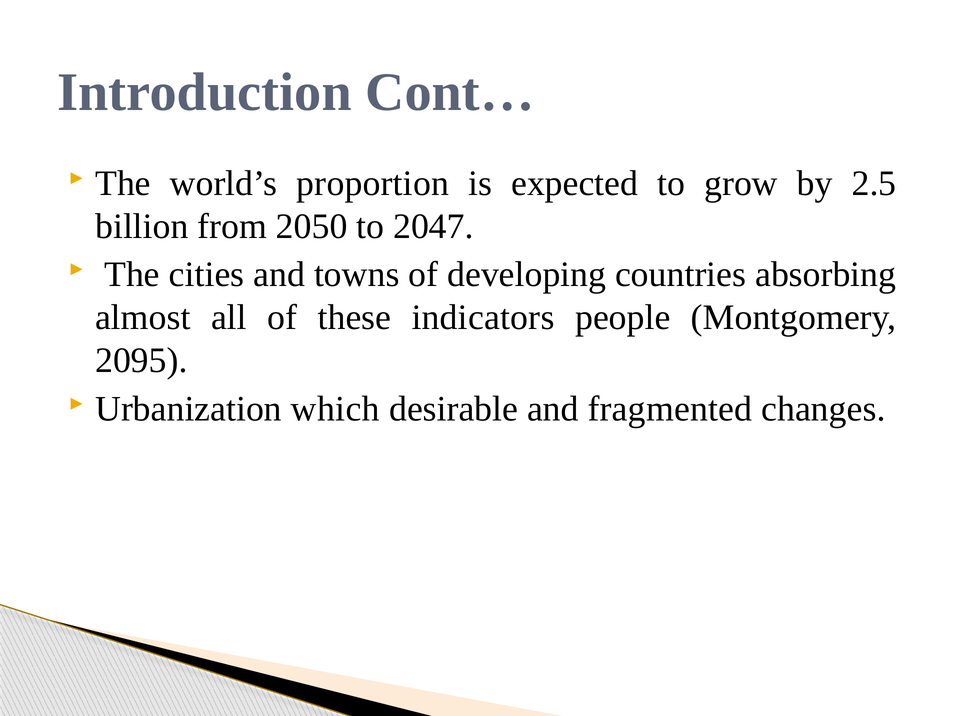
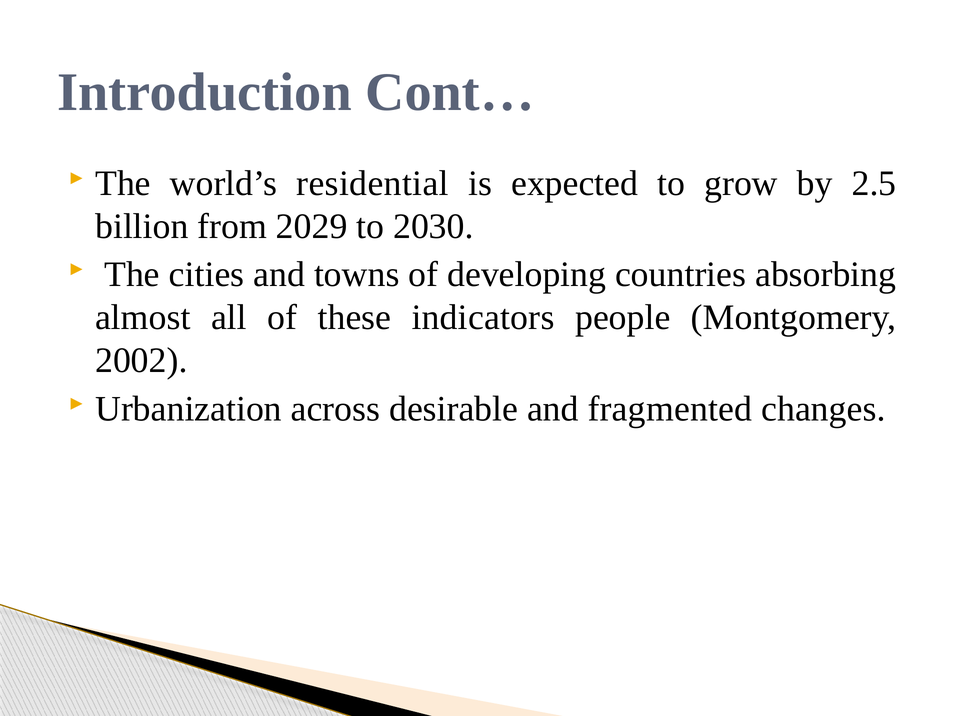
proportion: proportion -> residential
2050: 2050 -> 2029
2047: 2047 -> 2030
2095: 2095 -> 2002
which: which -> across
